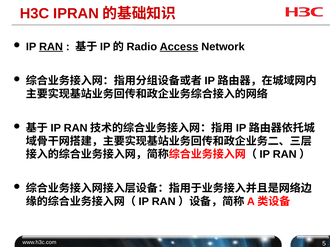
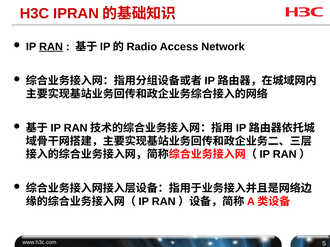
Access underline: present -> none
